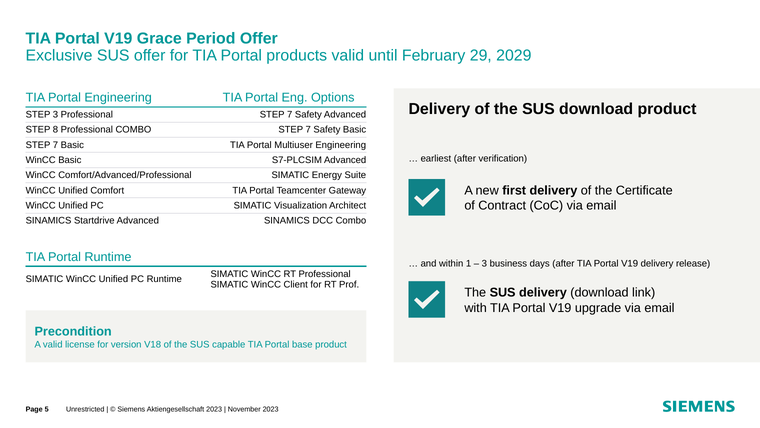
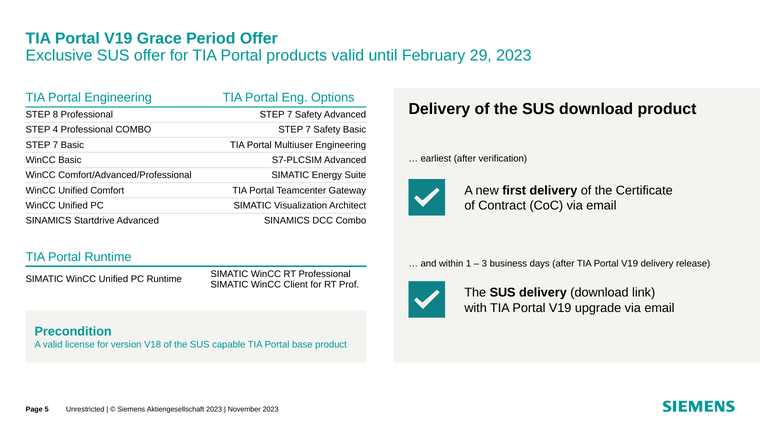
29 2029: 2029 -> 2023
STEP 3: 3 -> 8
8: 8 -> 4
